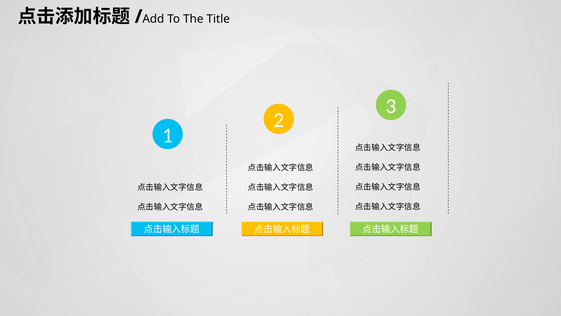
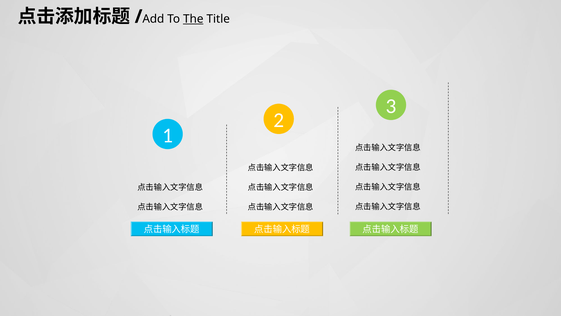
The underline: none -> present
